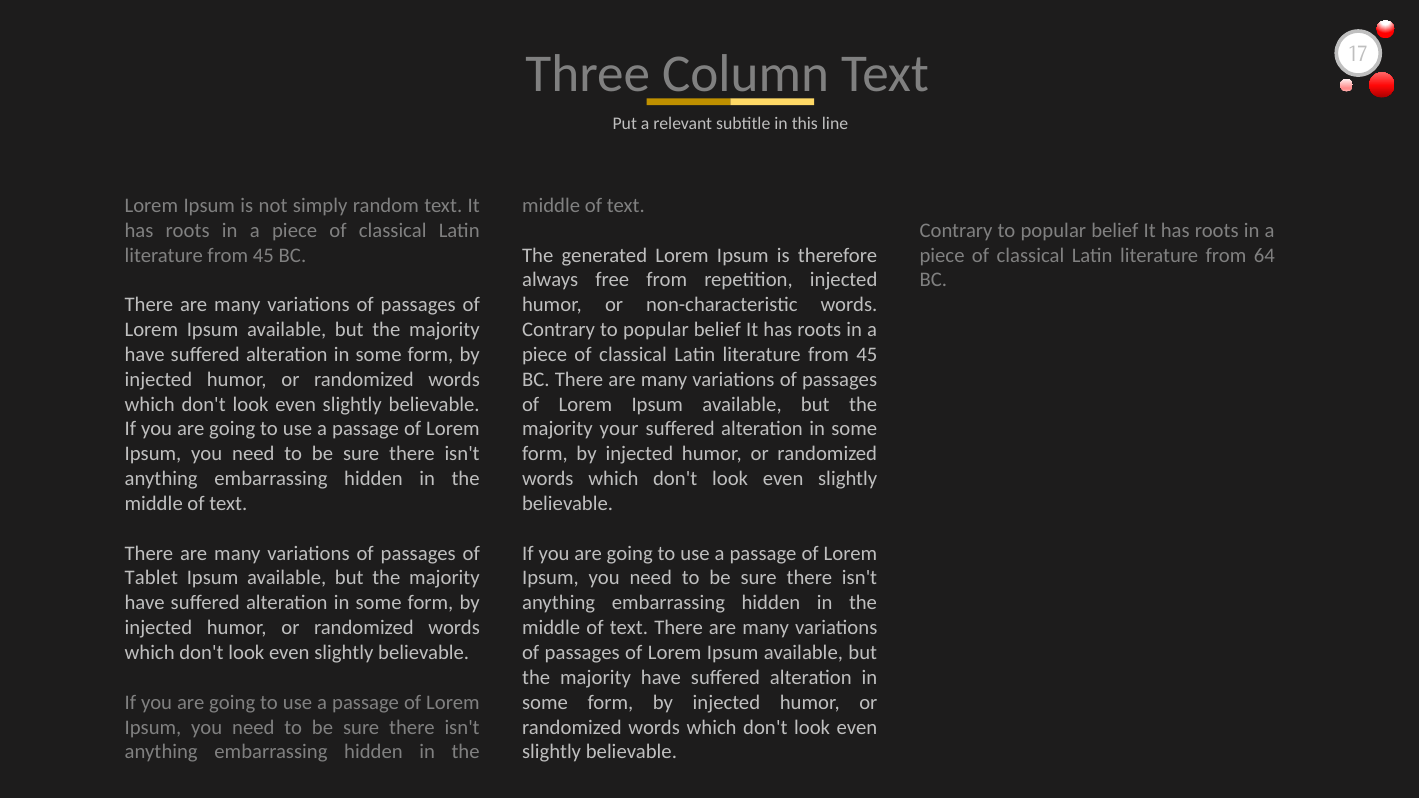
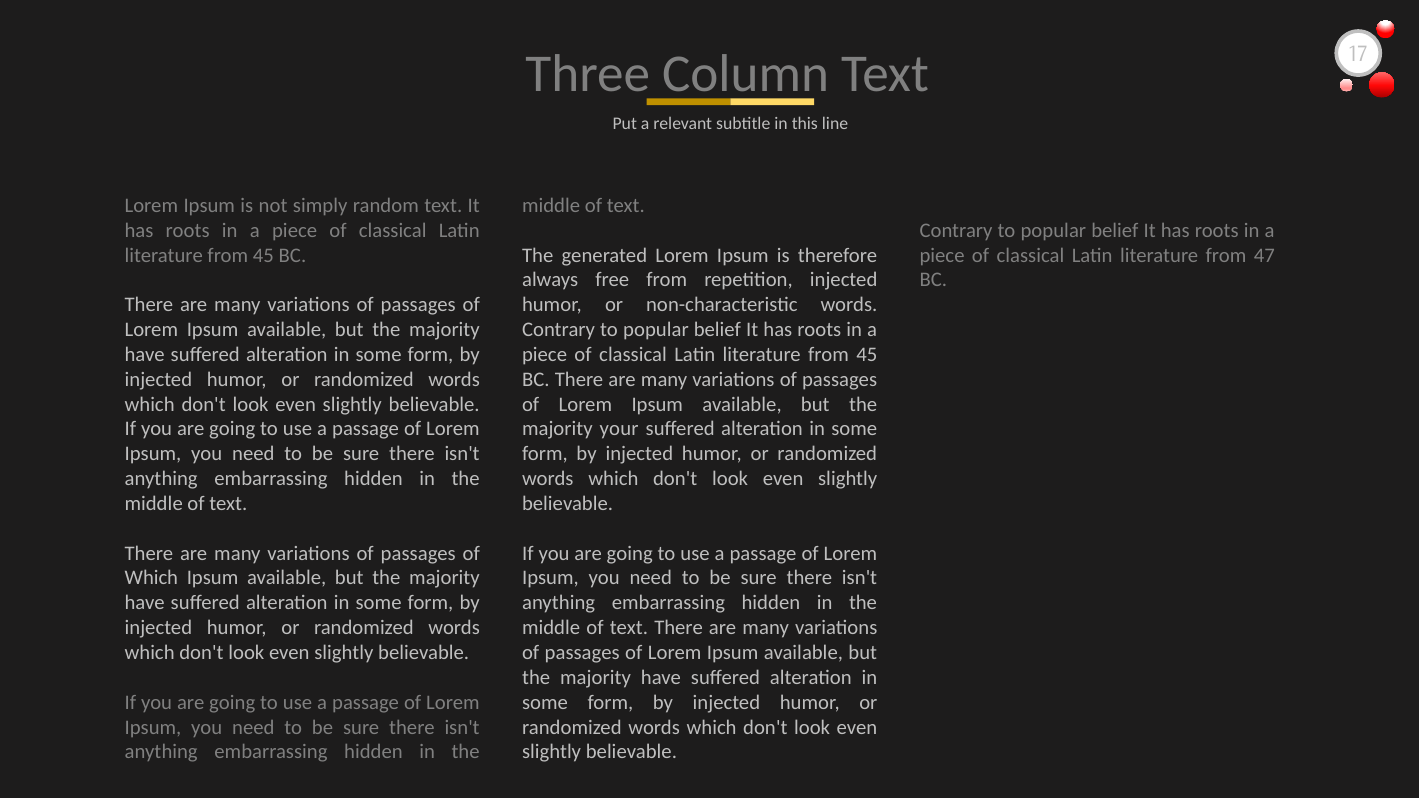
64: 64 -> 47
Tablet at (151, 578): Tablet -> Which
